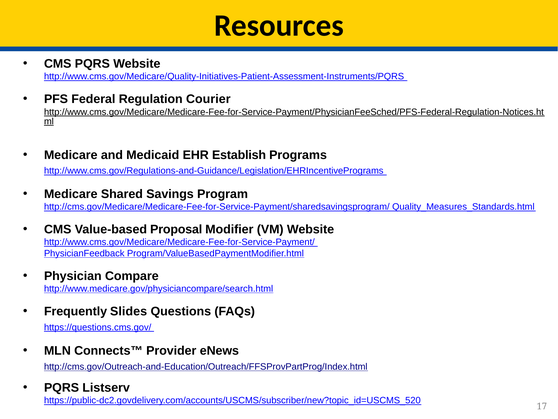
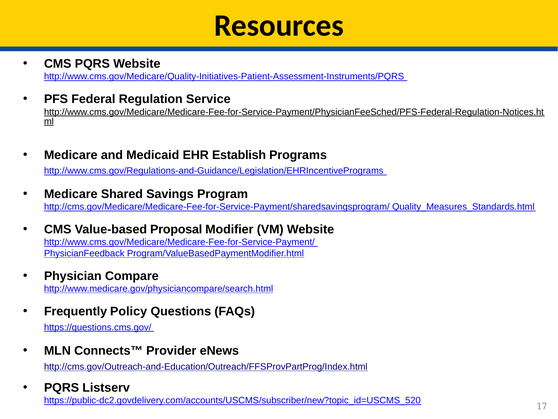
Courier: Courier -> Service
Slides: Slides -> Policy
